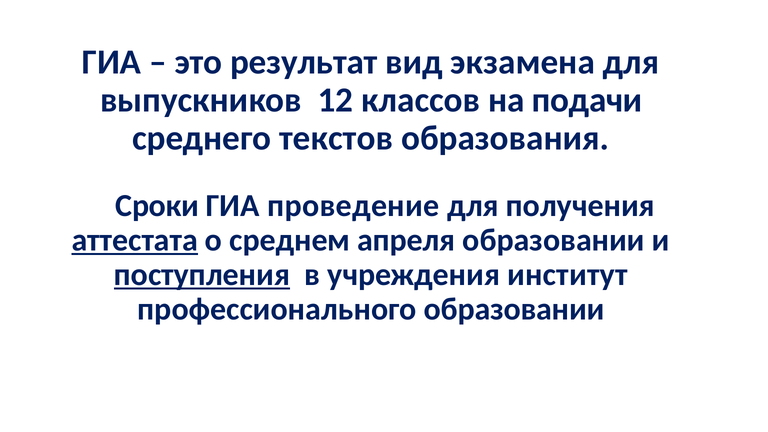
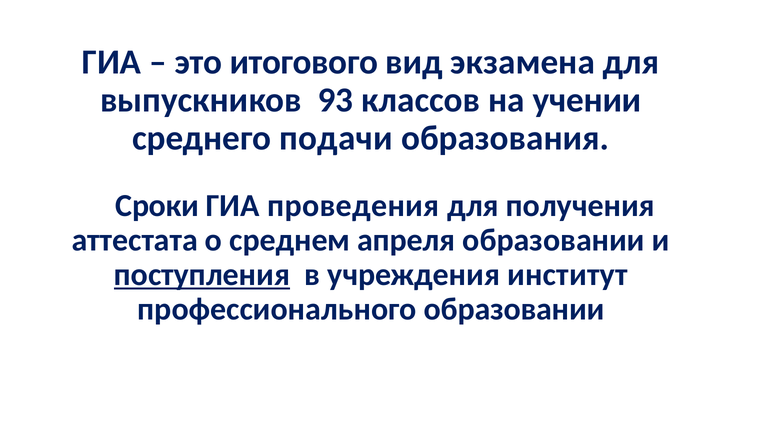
результат: результат -> итогового
12: 12 -> 93
подачи: подачи -> учении
текстов: текстов -> подачи
проведение: проведение -> проведения
аттестата underline: present -> none
